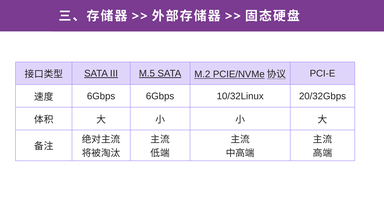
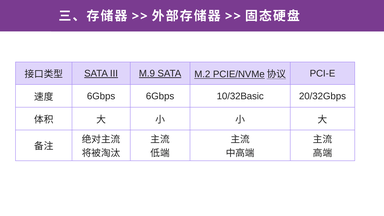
M.5: M.5 -> M.9
10/32Linux: 10/32Linux -> 10/32Basic
